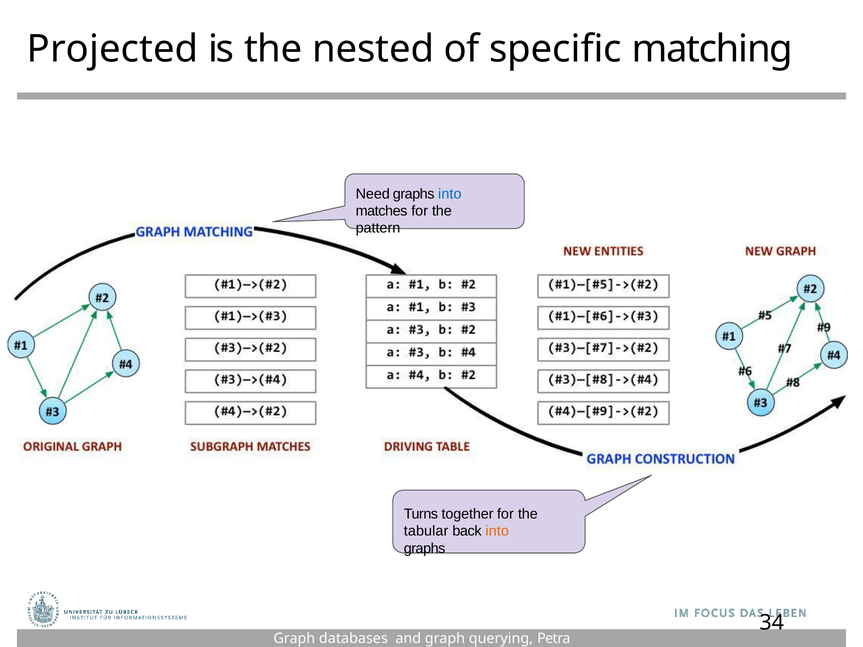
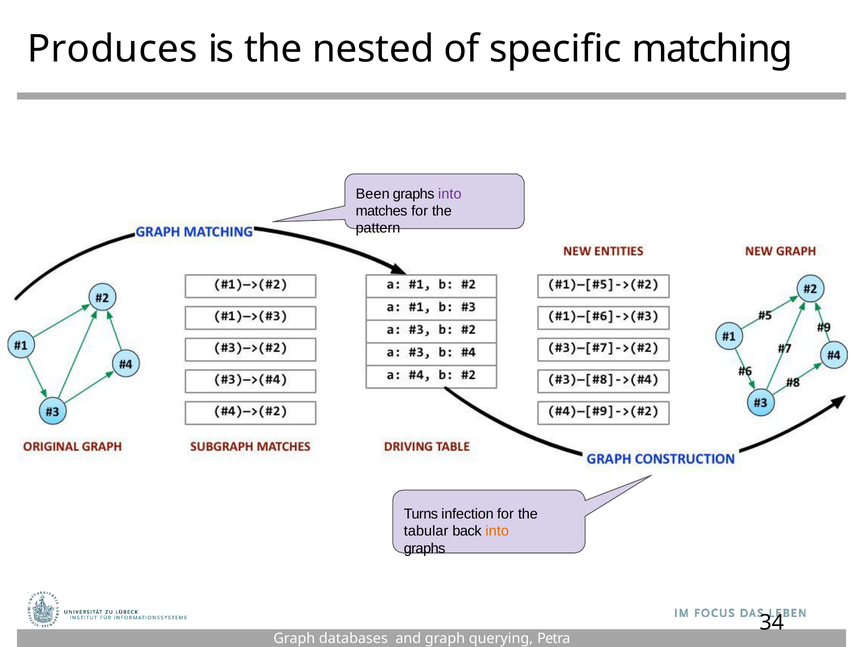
Projected: Projected -> Produces
Need: Need -> Been
into at (450, 194) colour: blue -> purple
together: together -> infection
